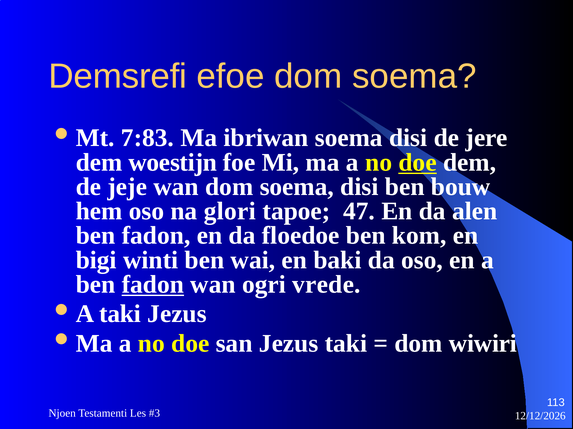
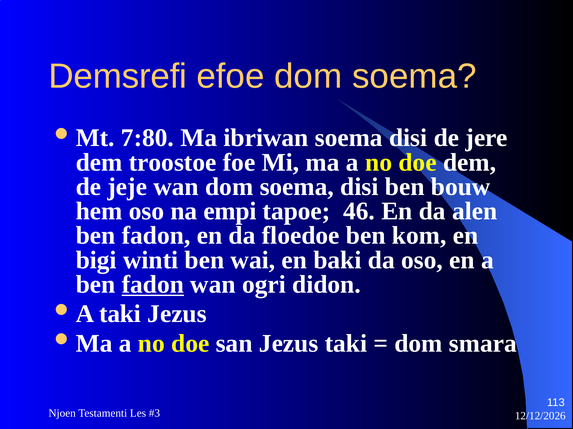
7:83: 7:83 -> 7:80
woestijn: woestijn -> troostoe
doe at (418, 163) underline: present -> none
glori: glori -> empi
47: 47 -> 46
vrede: vrede -> didon
wiwiri: wiwiri -> smara
